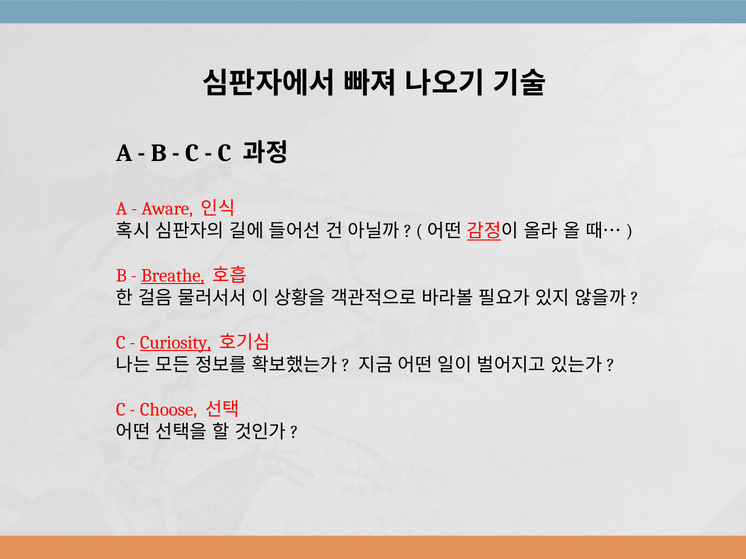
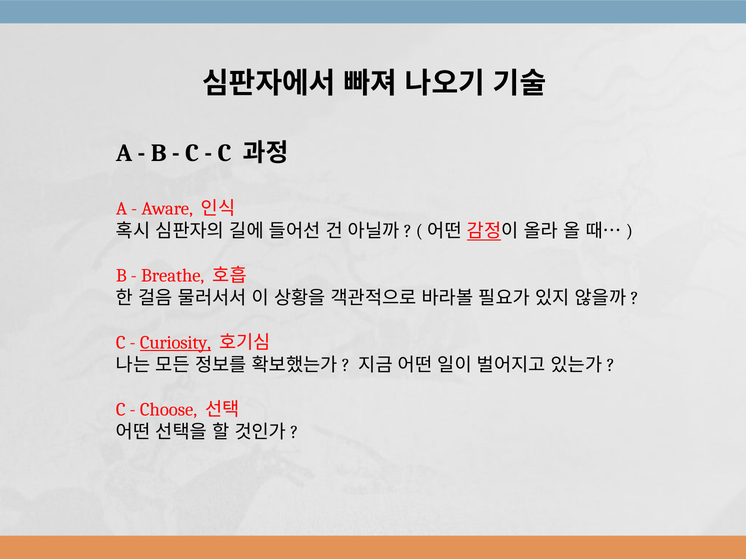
Breathe underline: present -> none
